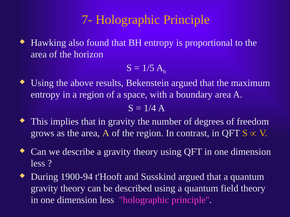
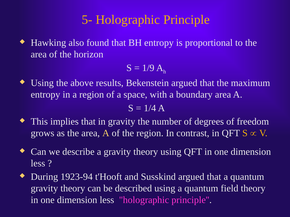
7-: 7- -> 5-
1/5: 1/5 -> 1/9
1900-94: 1900-94 -> 1923-94
